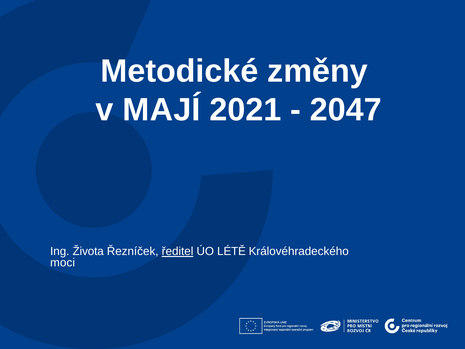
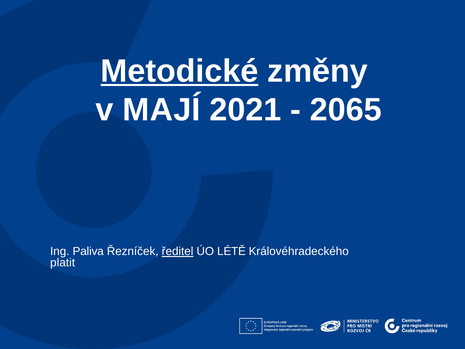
Metodické underline: none -> present
2047: 2047 -> 2065
Života: Života -> Paliva
moci: moci -> platit
